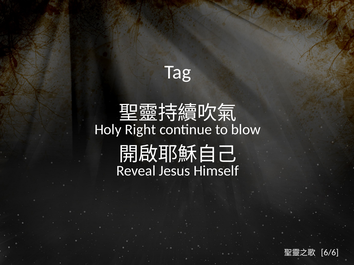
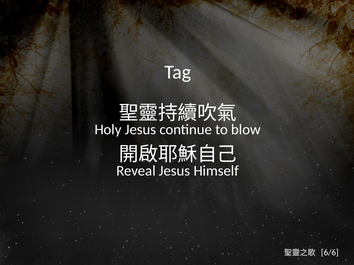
Holy Right: Right -> Jesus
